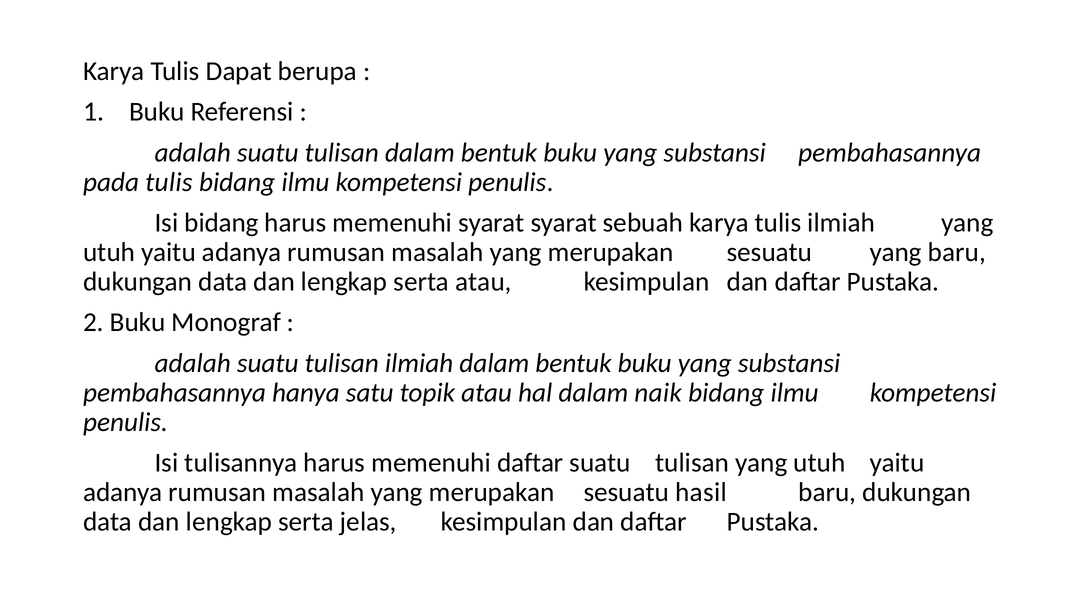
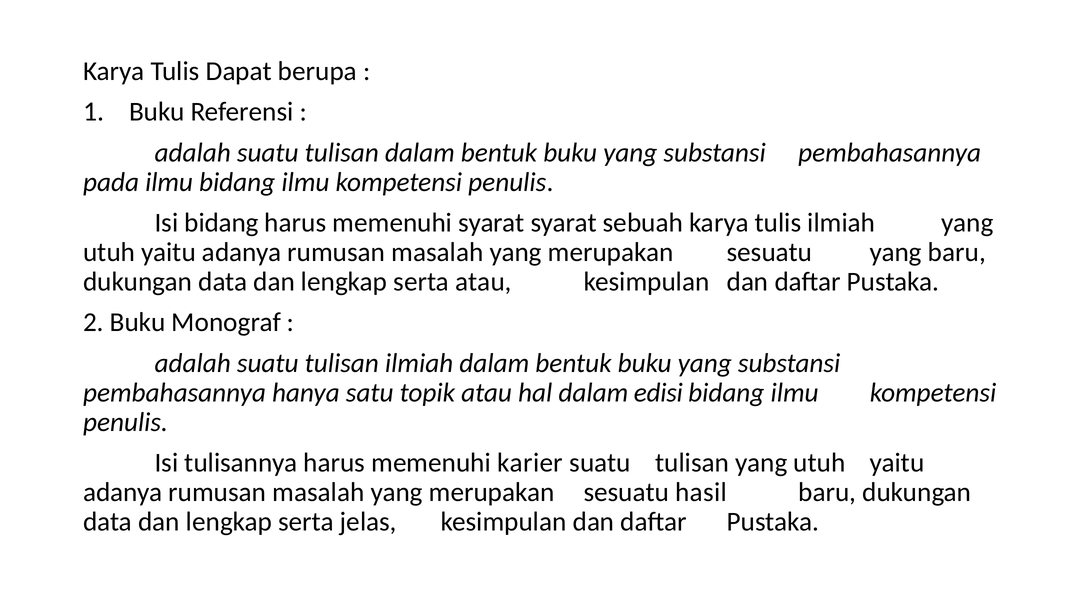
pada tulis: tulis -> ilmu
naik: naik -> edisi
memenuhi daftar: daftar -> karier
